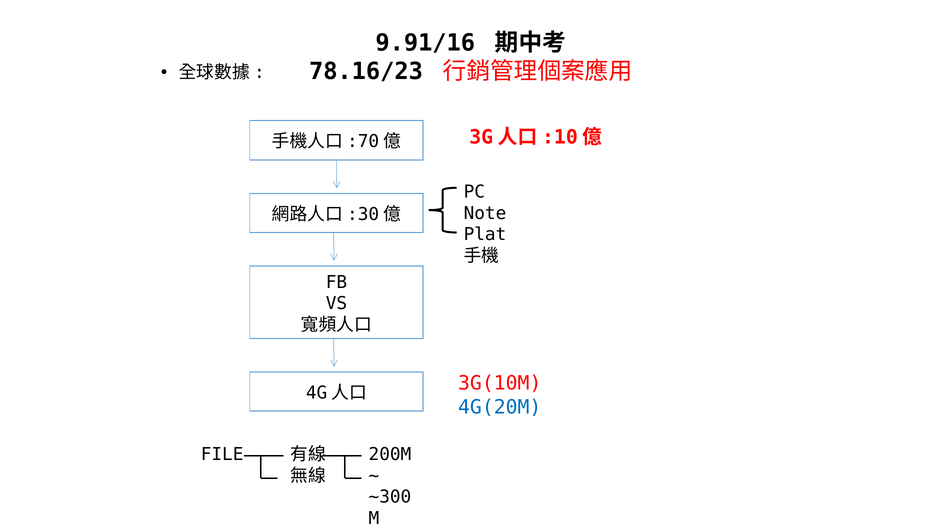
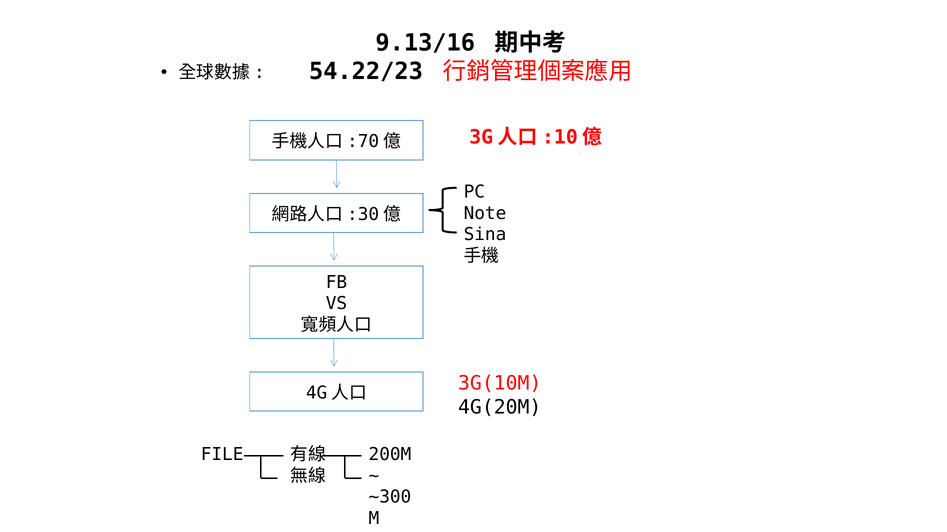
9.91/16: 9.91/16 -> 9.13/16
78.16/23: 78.16/23 -> 54.22/23
Plat: Plat -> Sina
4G(20M colour: blue -> black
